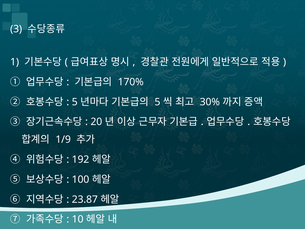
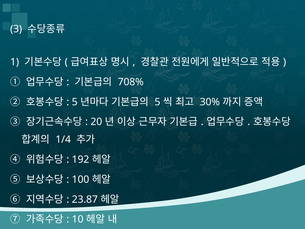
170%: 170% -> 708%
1/9: 1/9 -> 1/4
